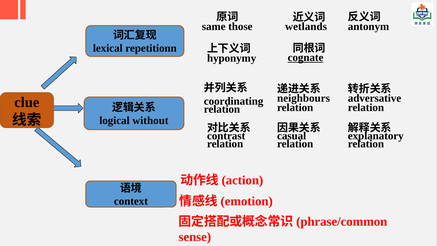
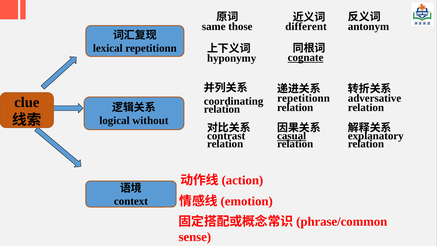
wetlands: wetlands -> different
neighbours at (304, 98): neighbours -> repetitionn
casual underline: none -> present
